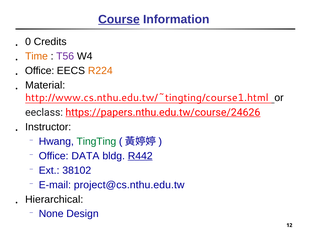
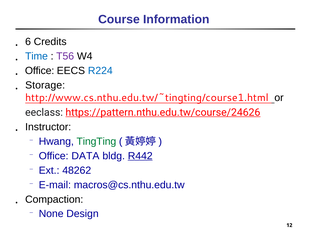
Course underline: present -> none
0: 0 -> 6
Time colour: orange -> blue
R224 colour: orange -> blue
Material: Material -> Storage
https://papers.nthu.edu.tw/course/24626: https://papers.nthu.edu.tw/course/24626 -> https://pattern.nthu.edu.tw/course/24626
38102: 38102 -> 48262
project@cs.nthu.edu.tw: project@cs.nthu.edu.tw -> macros@cs.nthu.edu.tw
Hierarchical: Hierarchical -> Compaction
